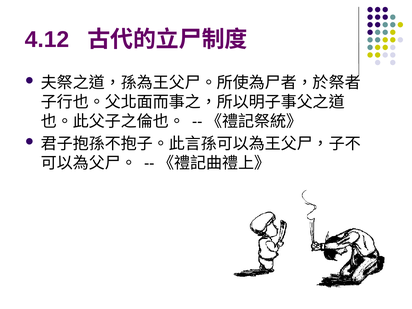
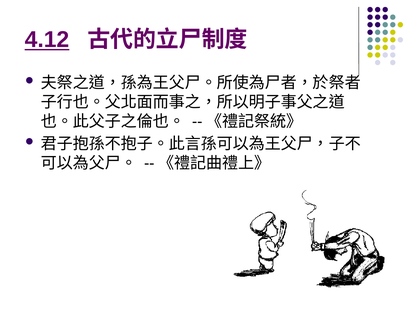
4.12 underline: none -> present
